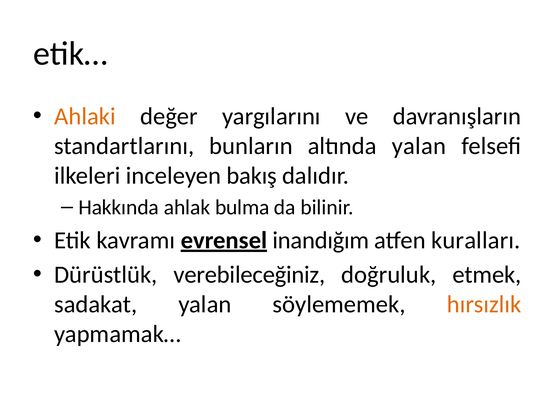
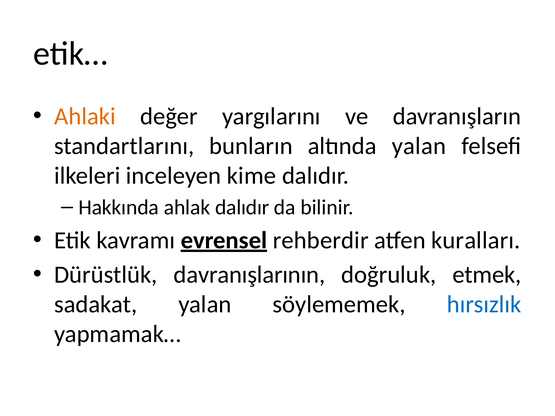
bakış: bakış -> kime
ahlak bulma: bulma -> dalıdır
inandığım: inandığım -> rehberdir
verebileceğiniz: verebileceğiniz -> davranışlarının
hırsızlık colour: orange -> blue
